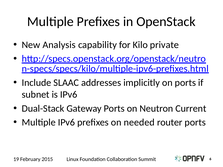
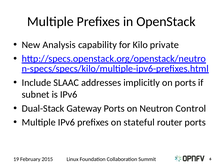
Current: Current -> Control
needed: needed -> stateful
